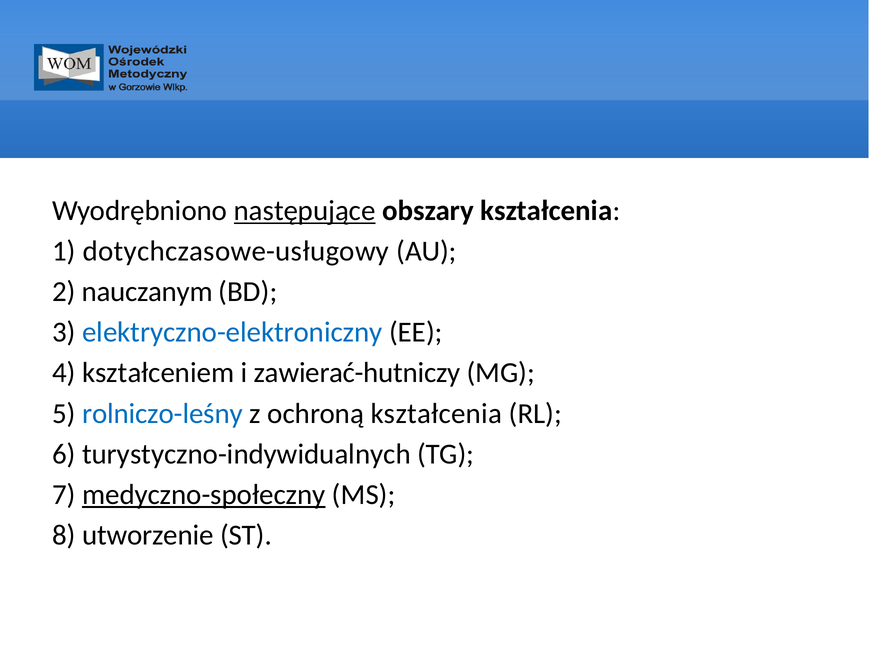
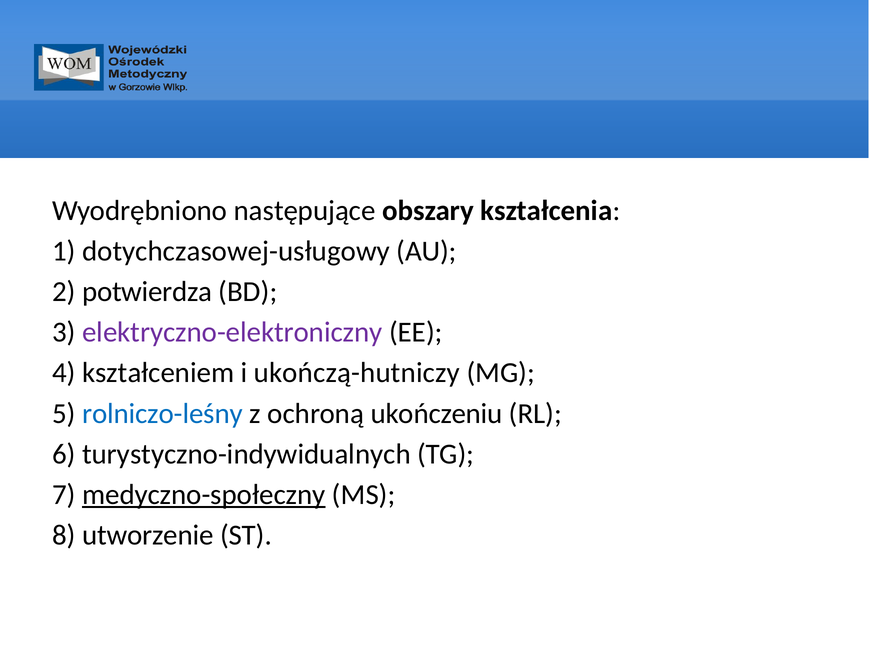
następujące underline: present -> none
dotychczasowe-usługowy: dotychczasowe-usługowy -> dotychczasowej-usługowy
nauczanym: nauczanym -> potwierdza
elektryczno-elektroniczny colour: blue -> purple
zawierać-hutniczy: zawierać-hutniczy -> ukończą-hutniczy
ochroną kształcenia: kształcenia -> ukończeniu
